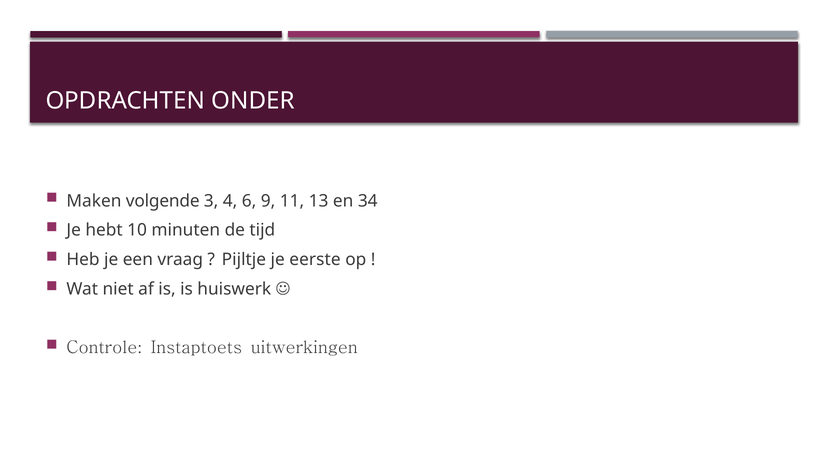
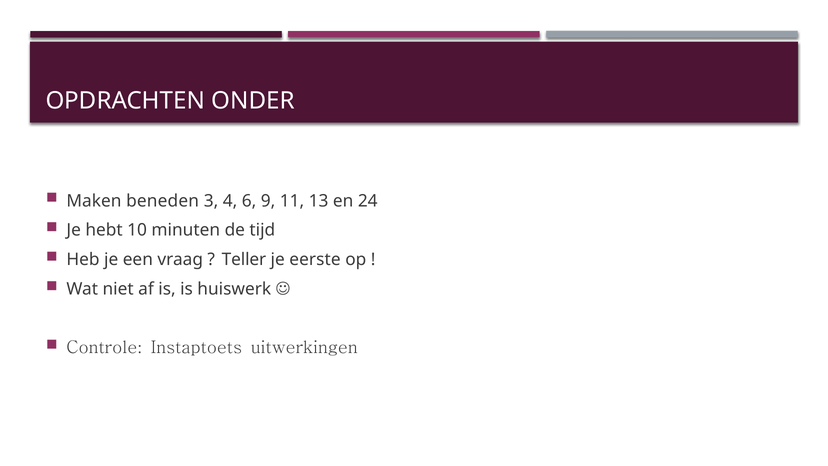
volgende: volgende -> beneden
34: 34 -> 24
Pijltje: Pijltje -> Teller
